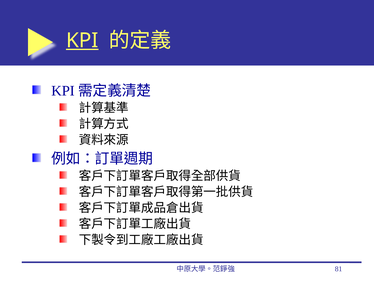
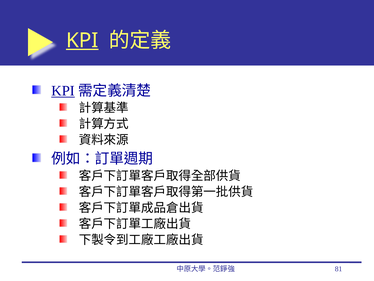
KPI at (63, 91) underline: none -> present
